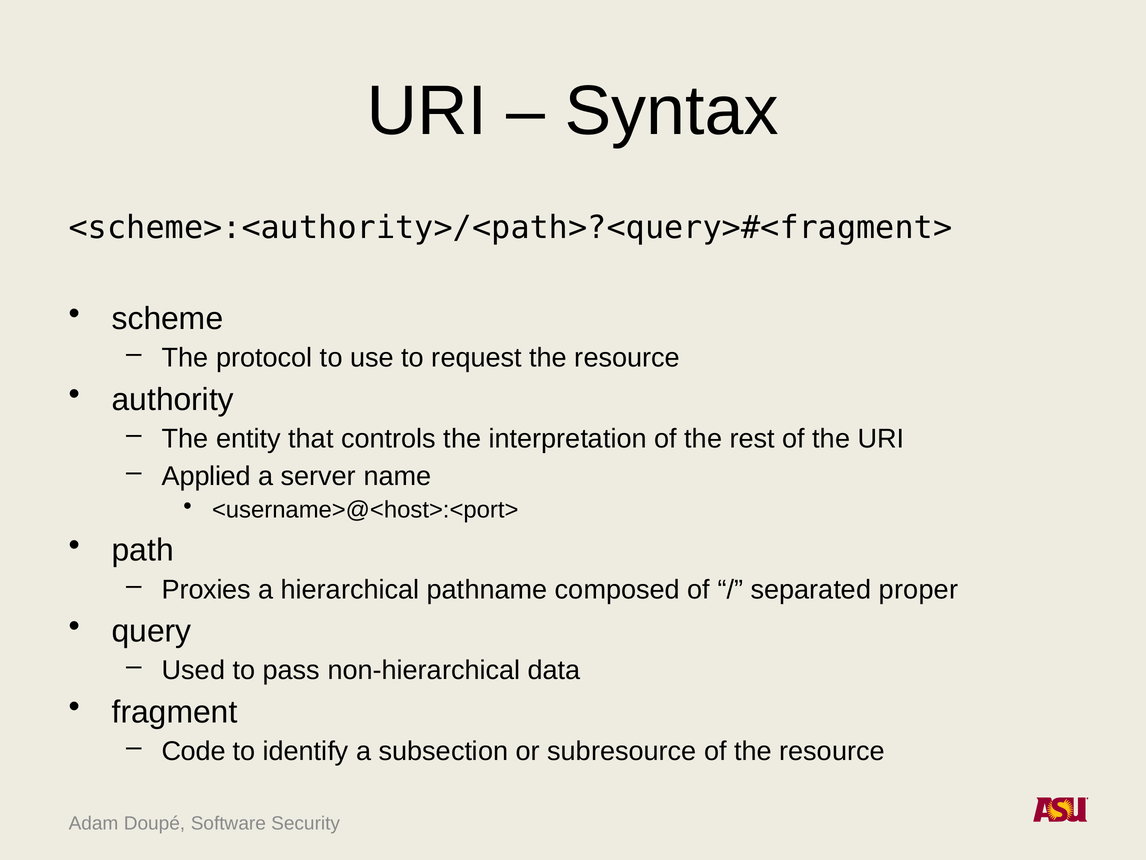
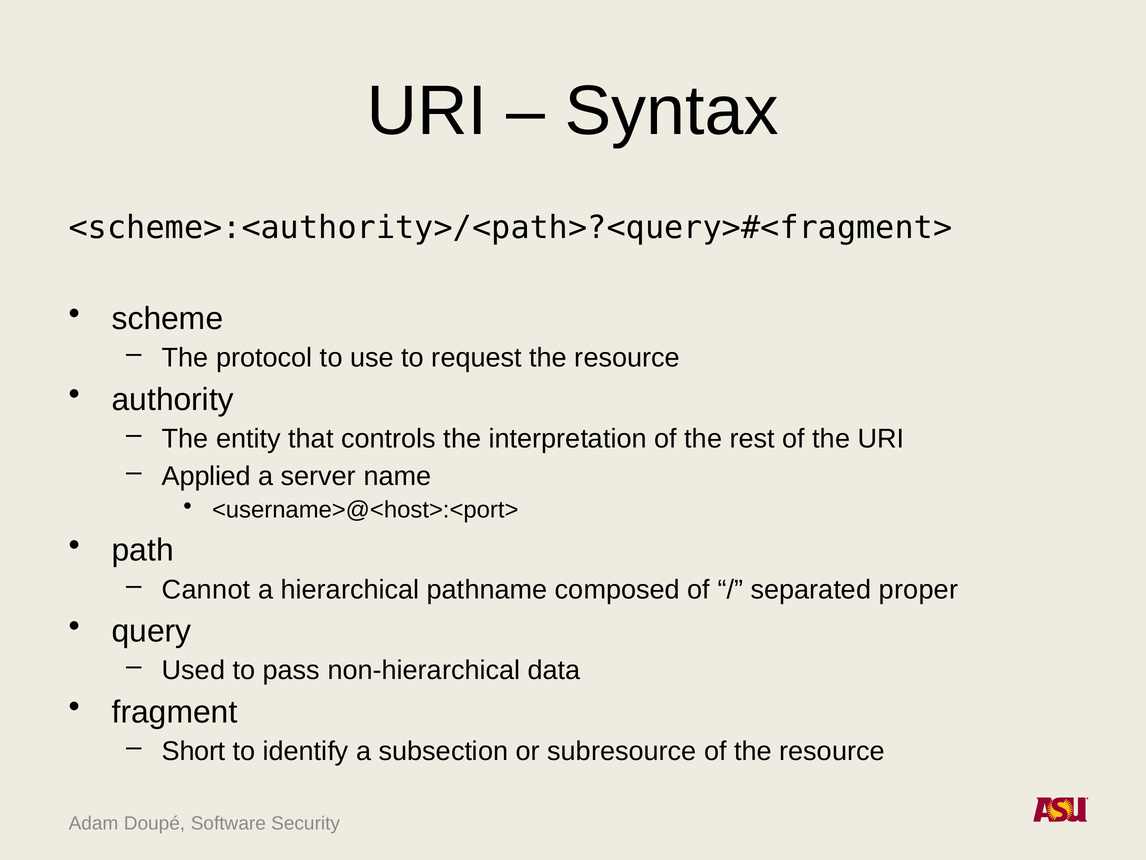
Proxies: Proxies -> Cannot
Code: Code -> Short
